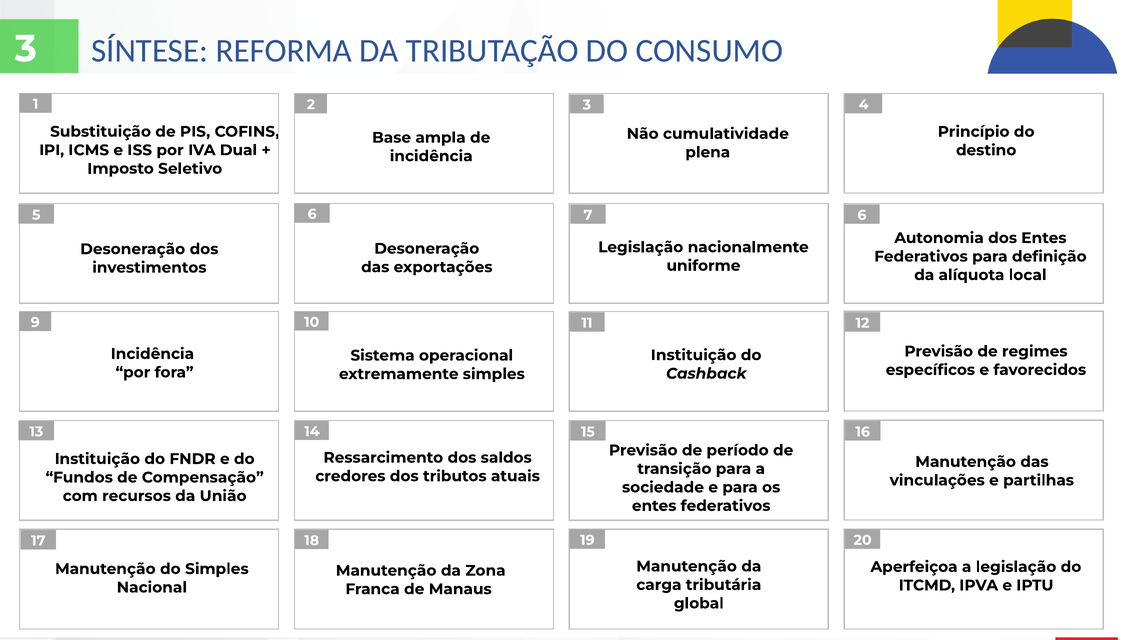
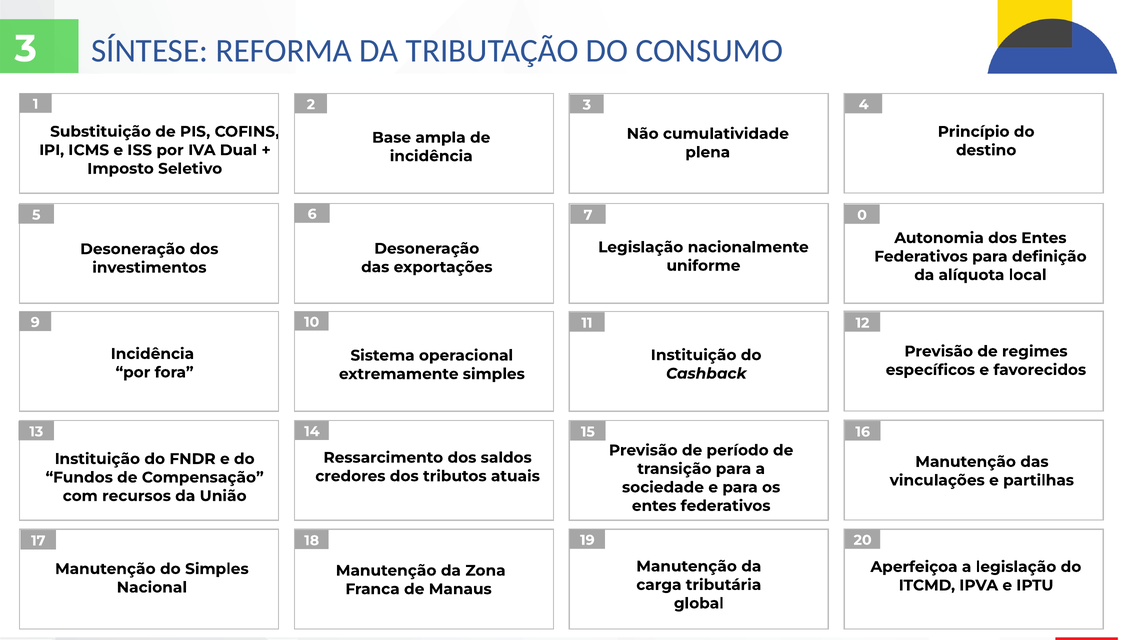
7 6: 6 -> 0
